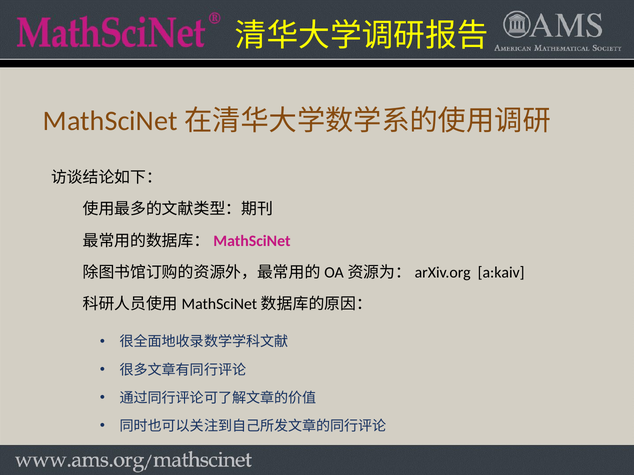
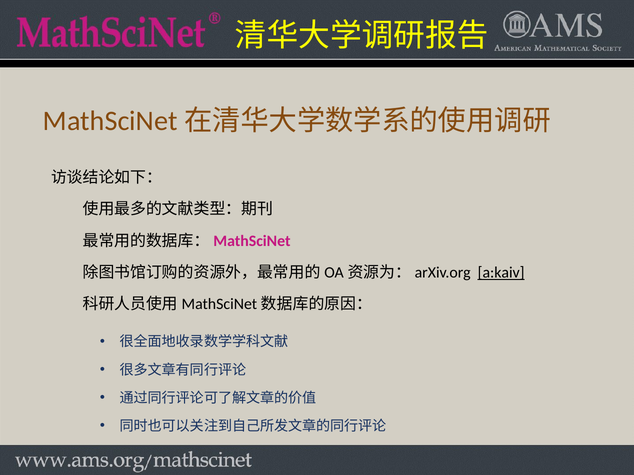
a:kaiv underline: none -> present
